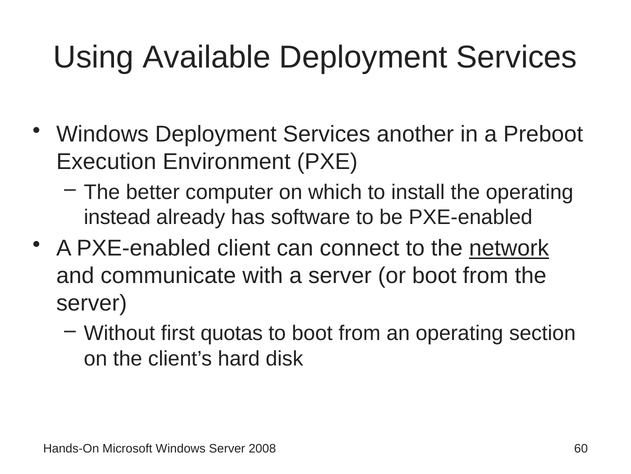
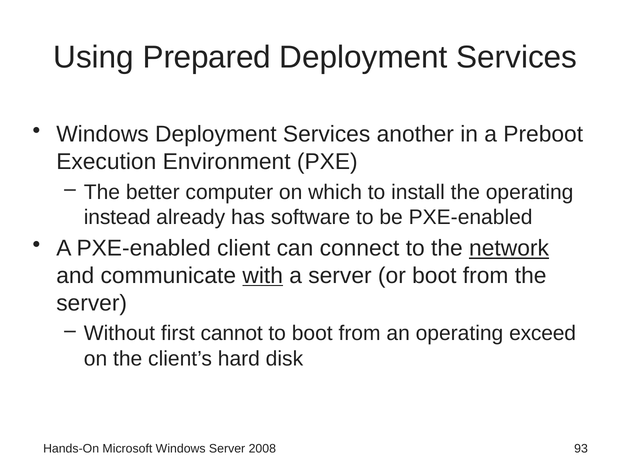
Available: Available -> Prepared
with underline: none -> present
quotas: quotas -> cannot
section: section -> exceed
60: 60 -> 93
